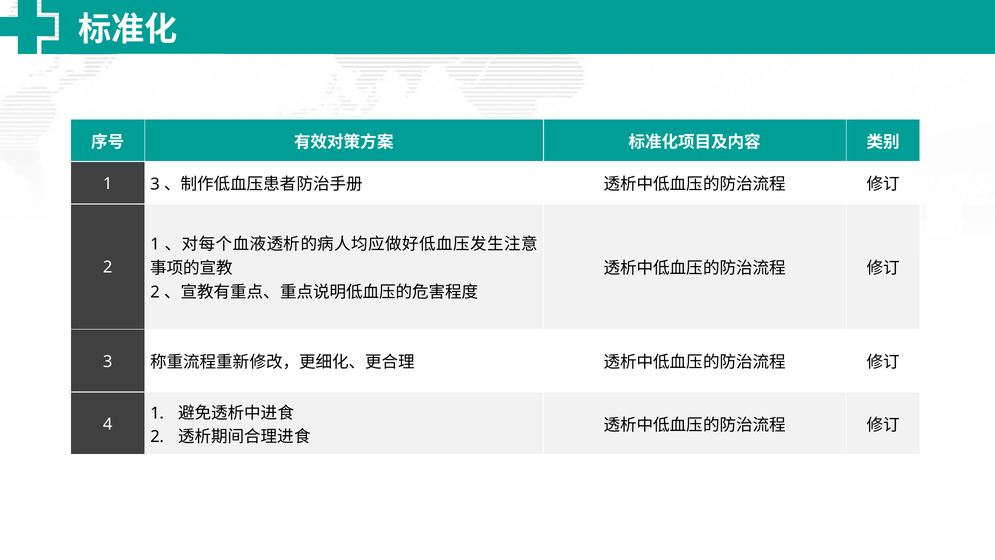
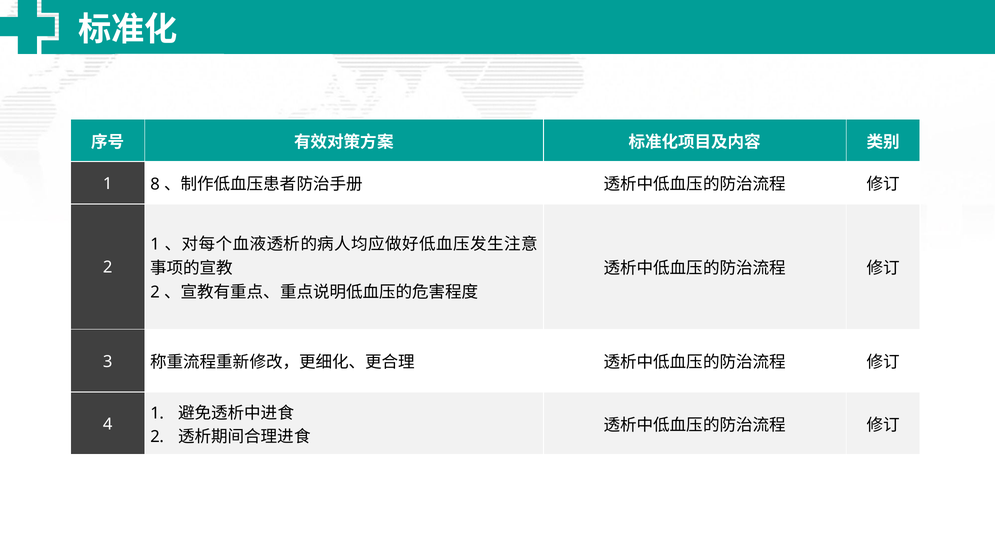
1 3: 3 -> 8
